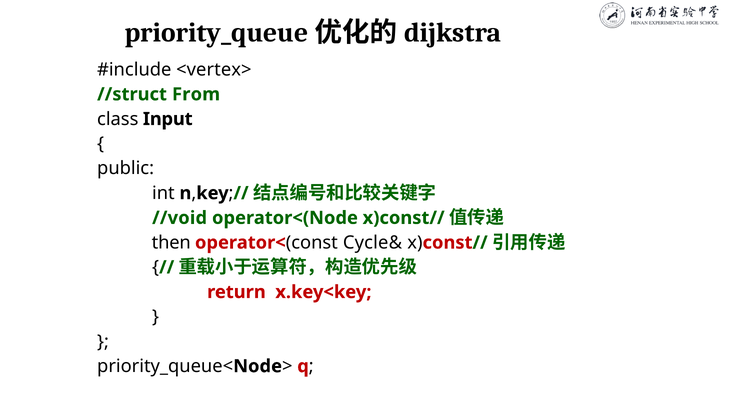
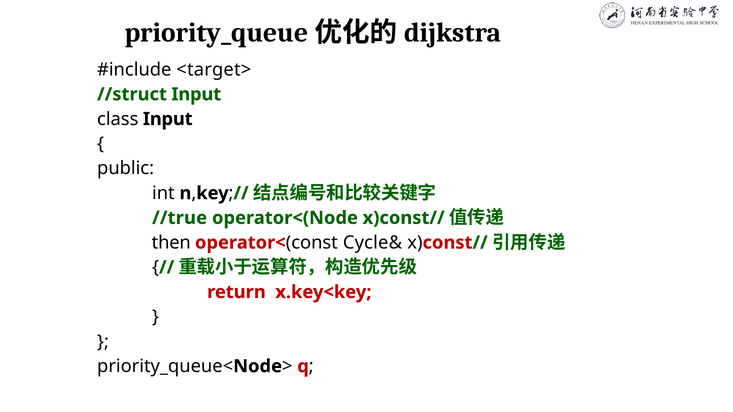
<vertex>: <vertex> -> <target>
//struct From: From -> Input
//void: //void -> //true
